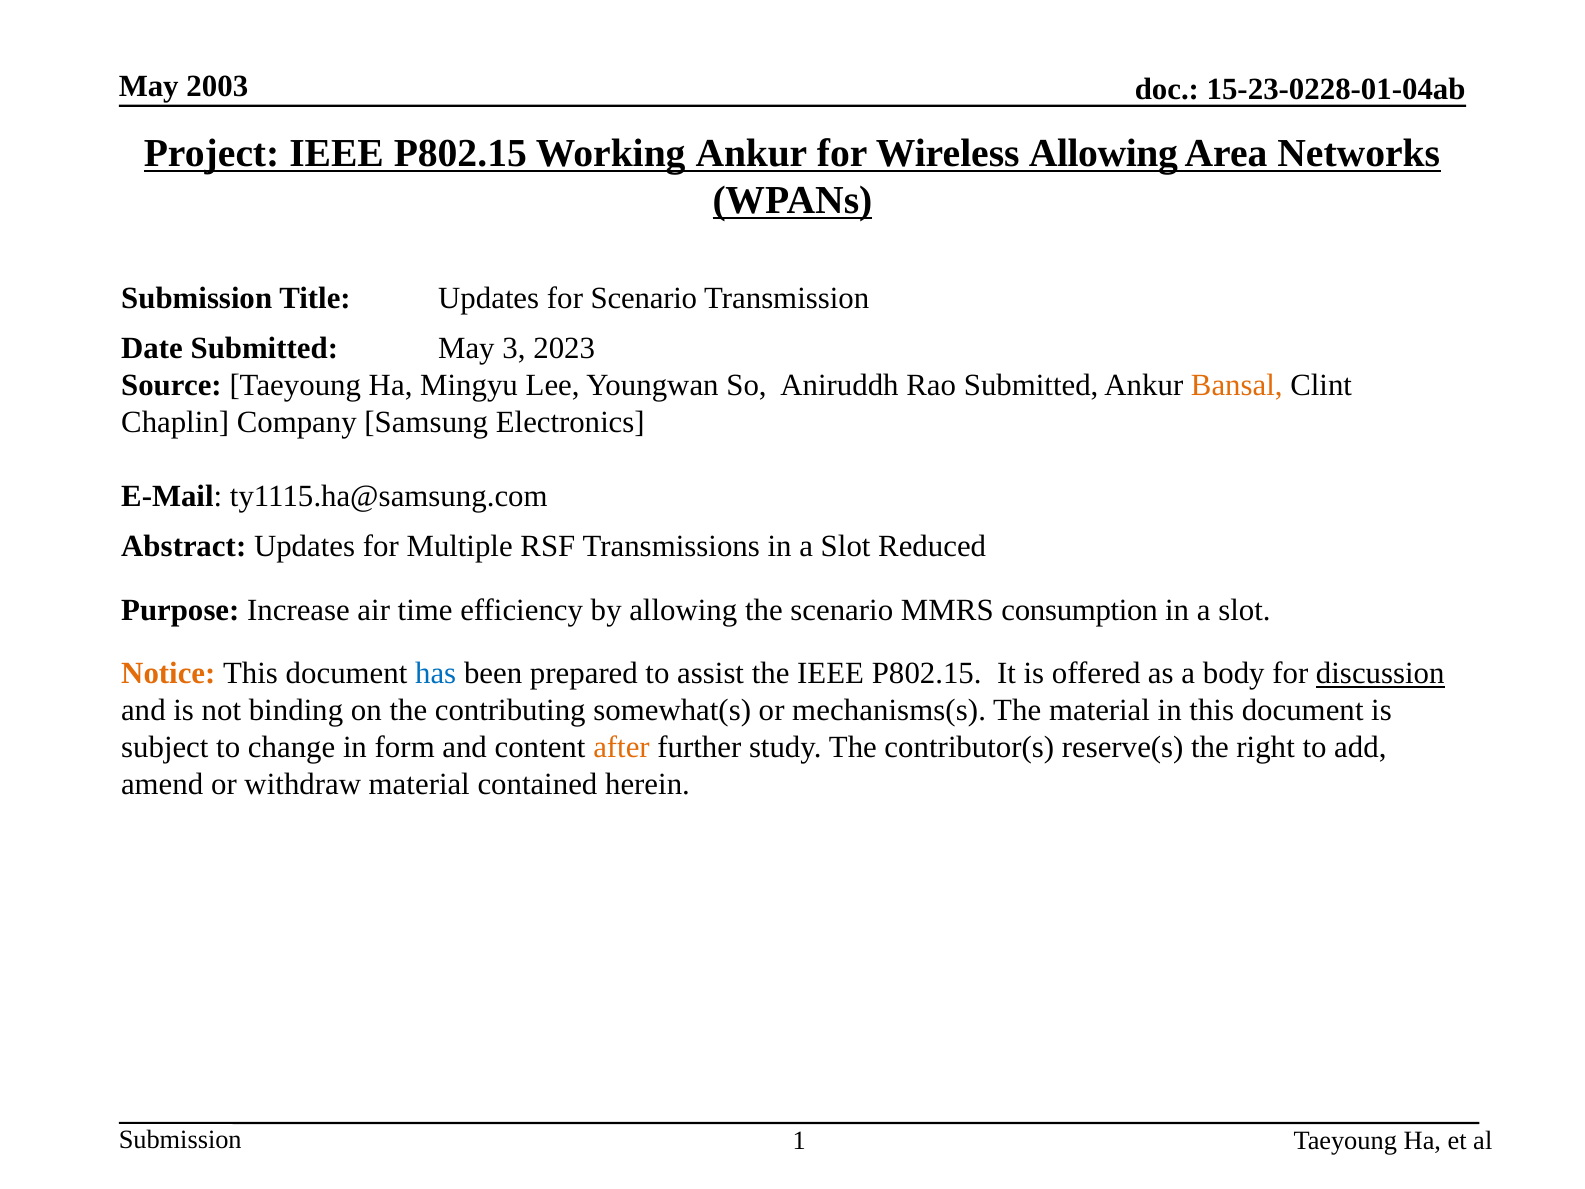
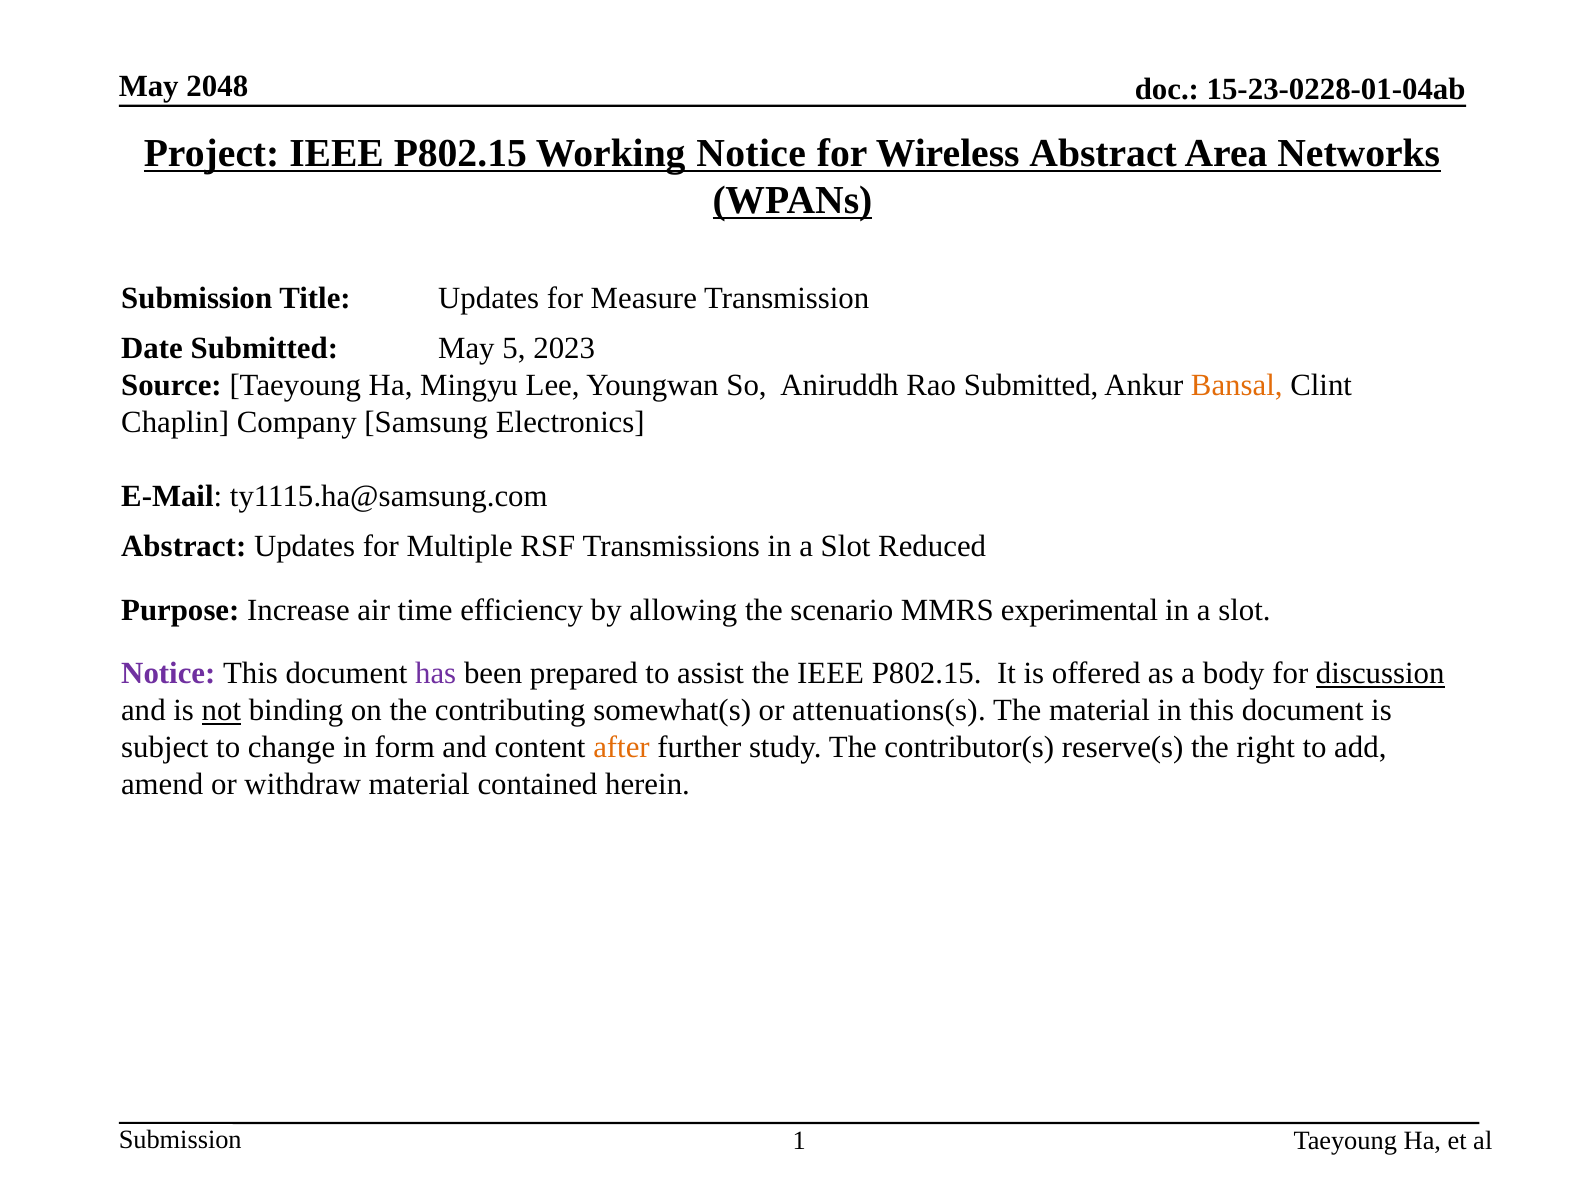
2003: 2003 -> 2048
Working Ankur: Ankur -> Notice
Wireless Allowing: Allowing -> Abstract
for Scenario: Scenario -> Measure
3: 3 -> 5
consumption: consumption -> experimental
Notice at (168, 673) colour: orange -> purple
has colour: blue -> purple
not underline: none -> present
mechanisms(s: mechanisms(s -> attenuations(s
